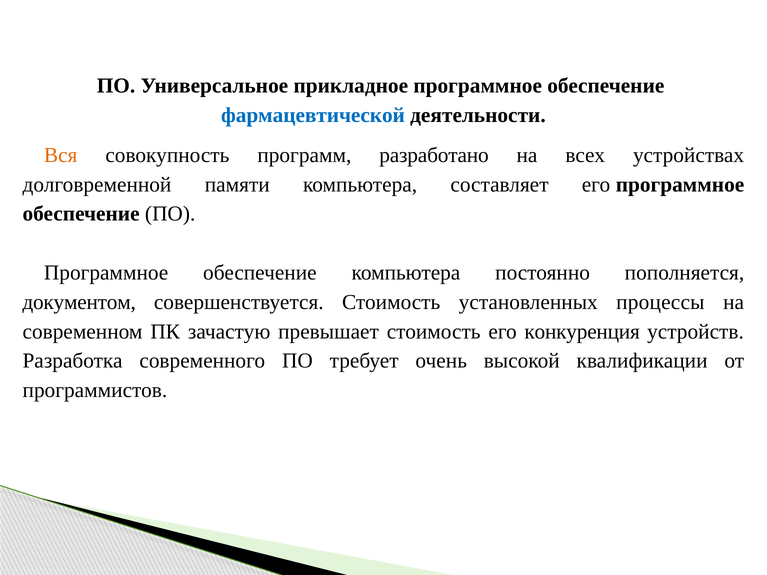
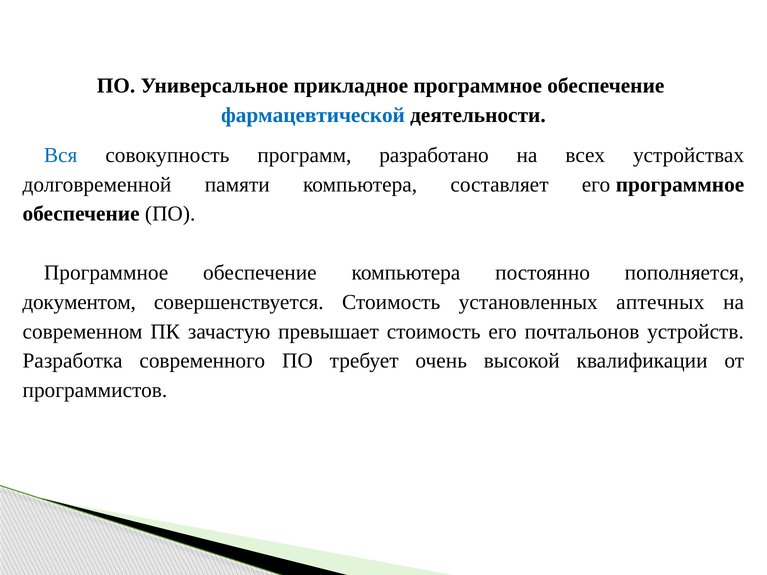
Вся colour: orange -> blue
процессы: процессы -> аптечных
конкуренция: конкуренция -> почтальонов
